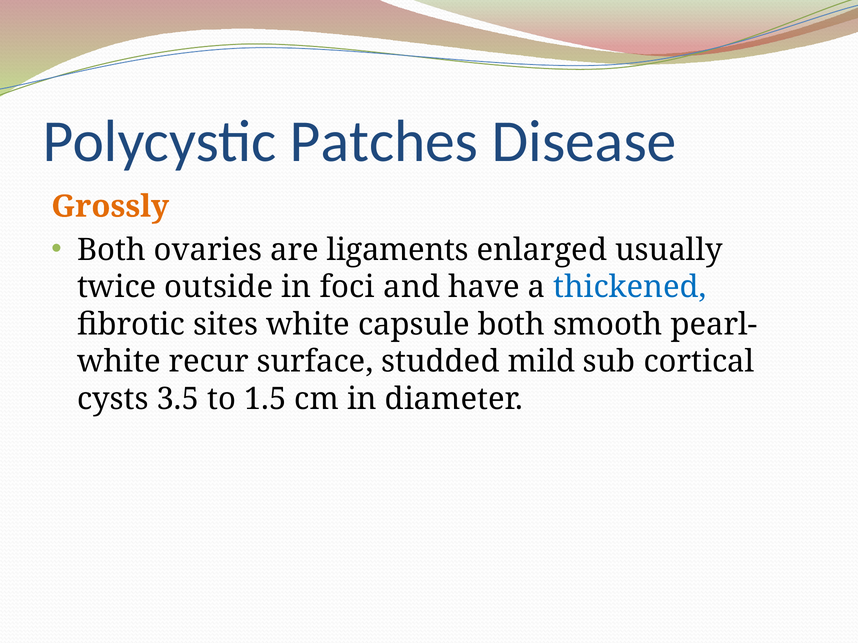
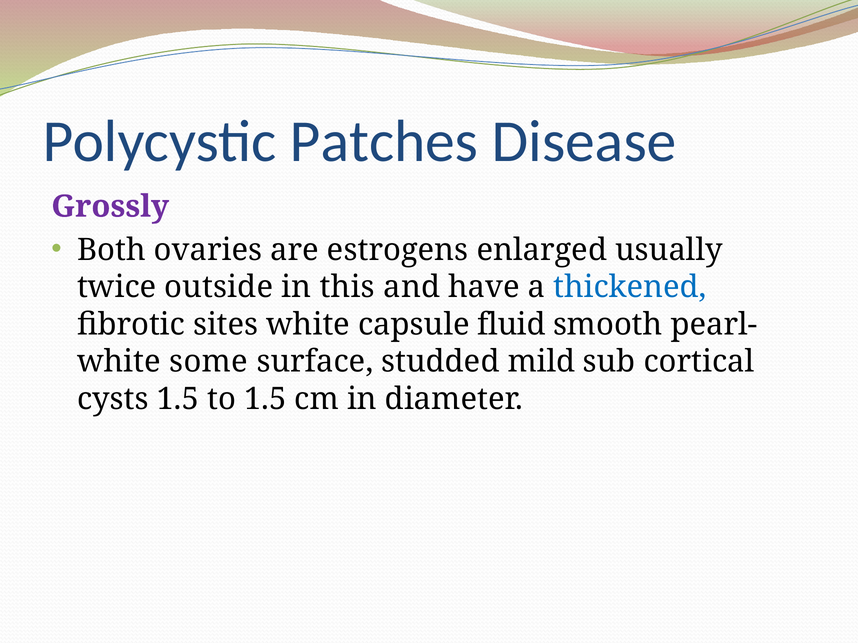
Grossly colour: orange -> purple
ligaments: ligaments -> estrogens
foci: foci -> this
capsule both: both -> fluid
recur: recur -> some
cysts 3.5: 3.5 -> 1.5
